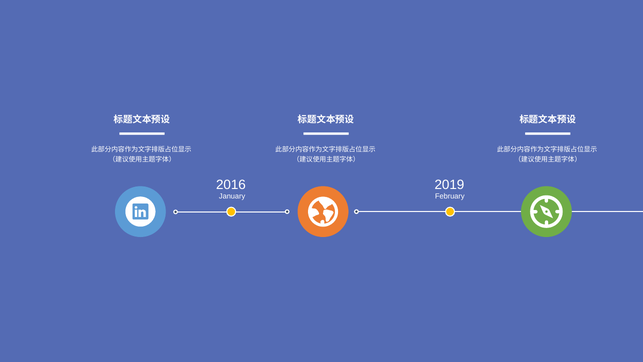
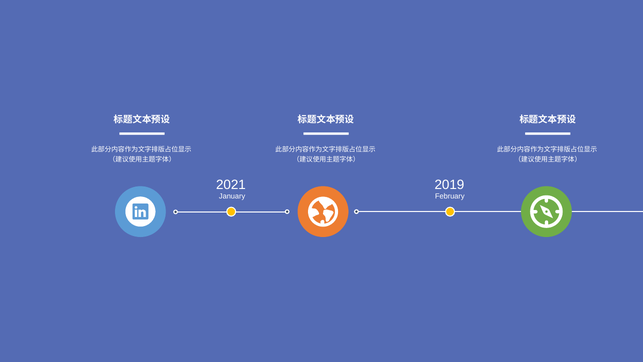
2016: 2016 -> 2021
